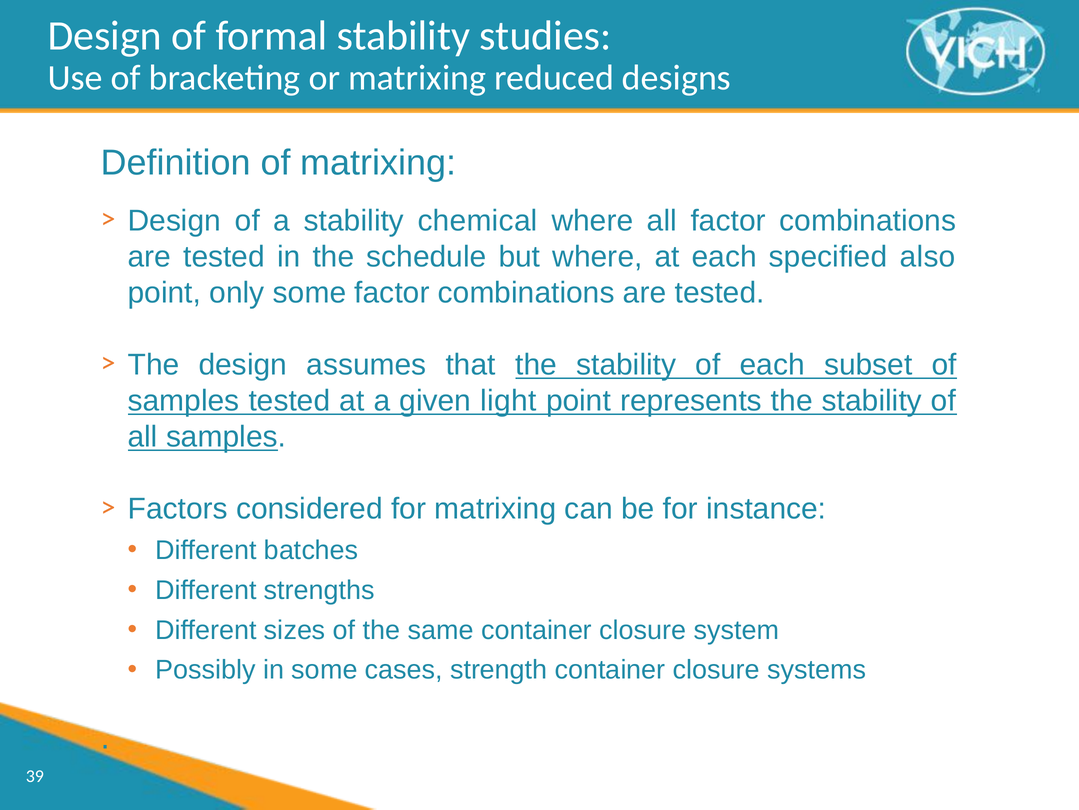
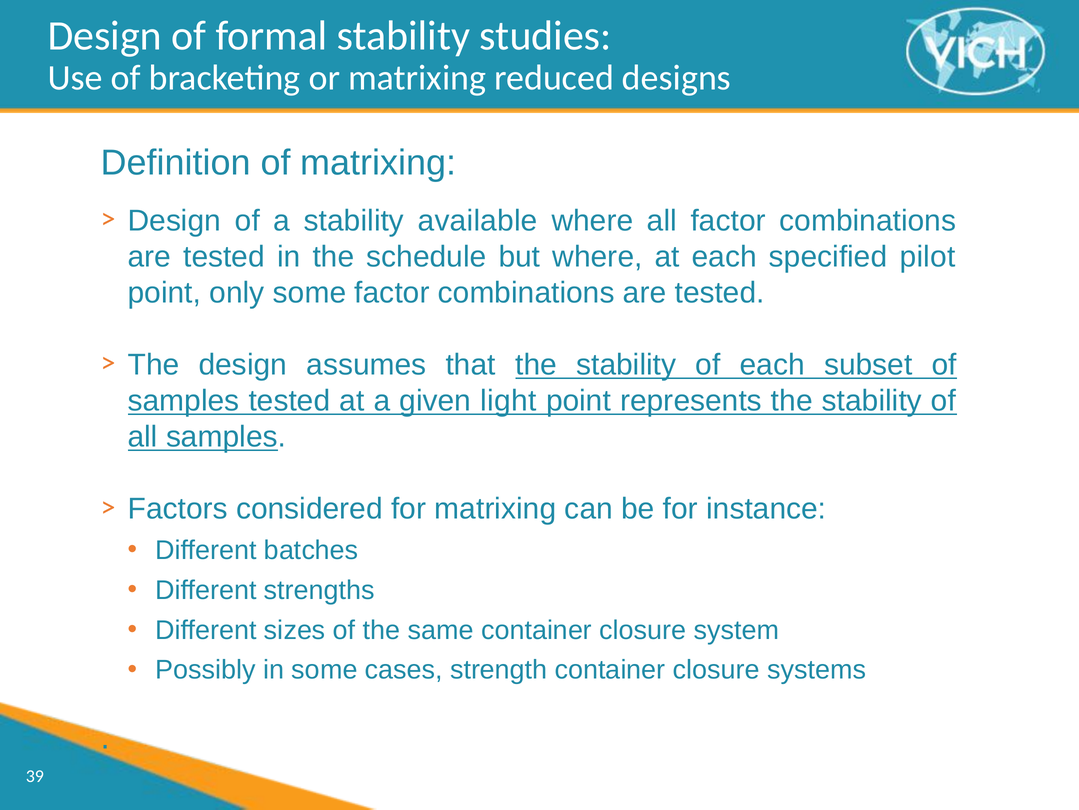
chemical: chemical -> available
also: also -> pilot
